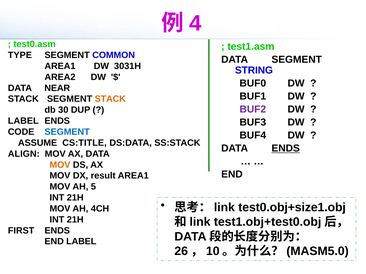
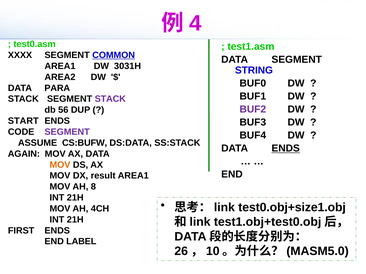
TYPE: TYPE -> XXXX
COMMON underline: none -> present
NEAR: NEAR -> PARA
STACK at (110, 99) colour: orange -> purple
30: 30 -> 56
LABEL at (23, 121): LABEL -> START
SEGMENT at (67, 132) colour: blue -> purple
CS:TITLE: CS:TITLE -> CS:BUFW
ALIGN: ALIGN -> AGAIN
5: 5 -> 8
